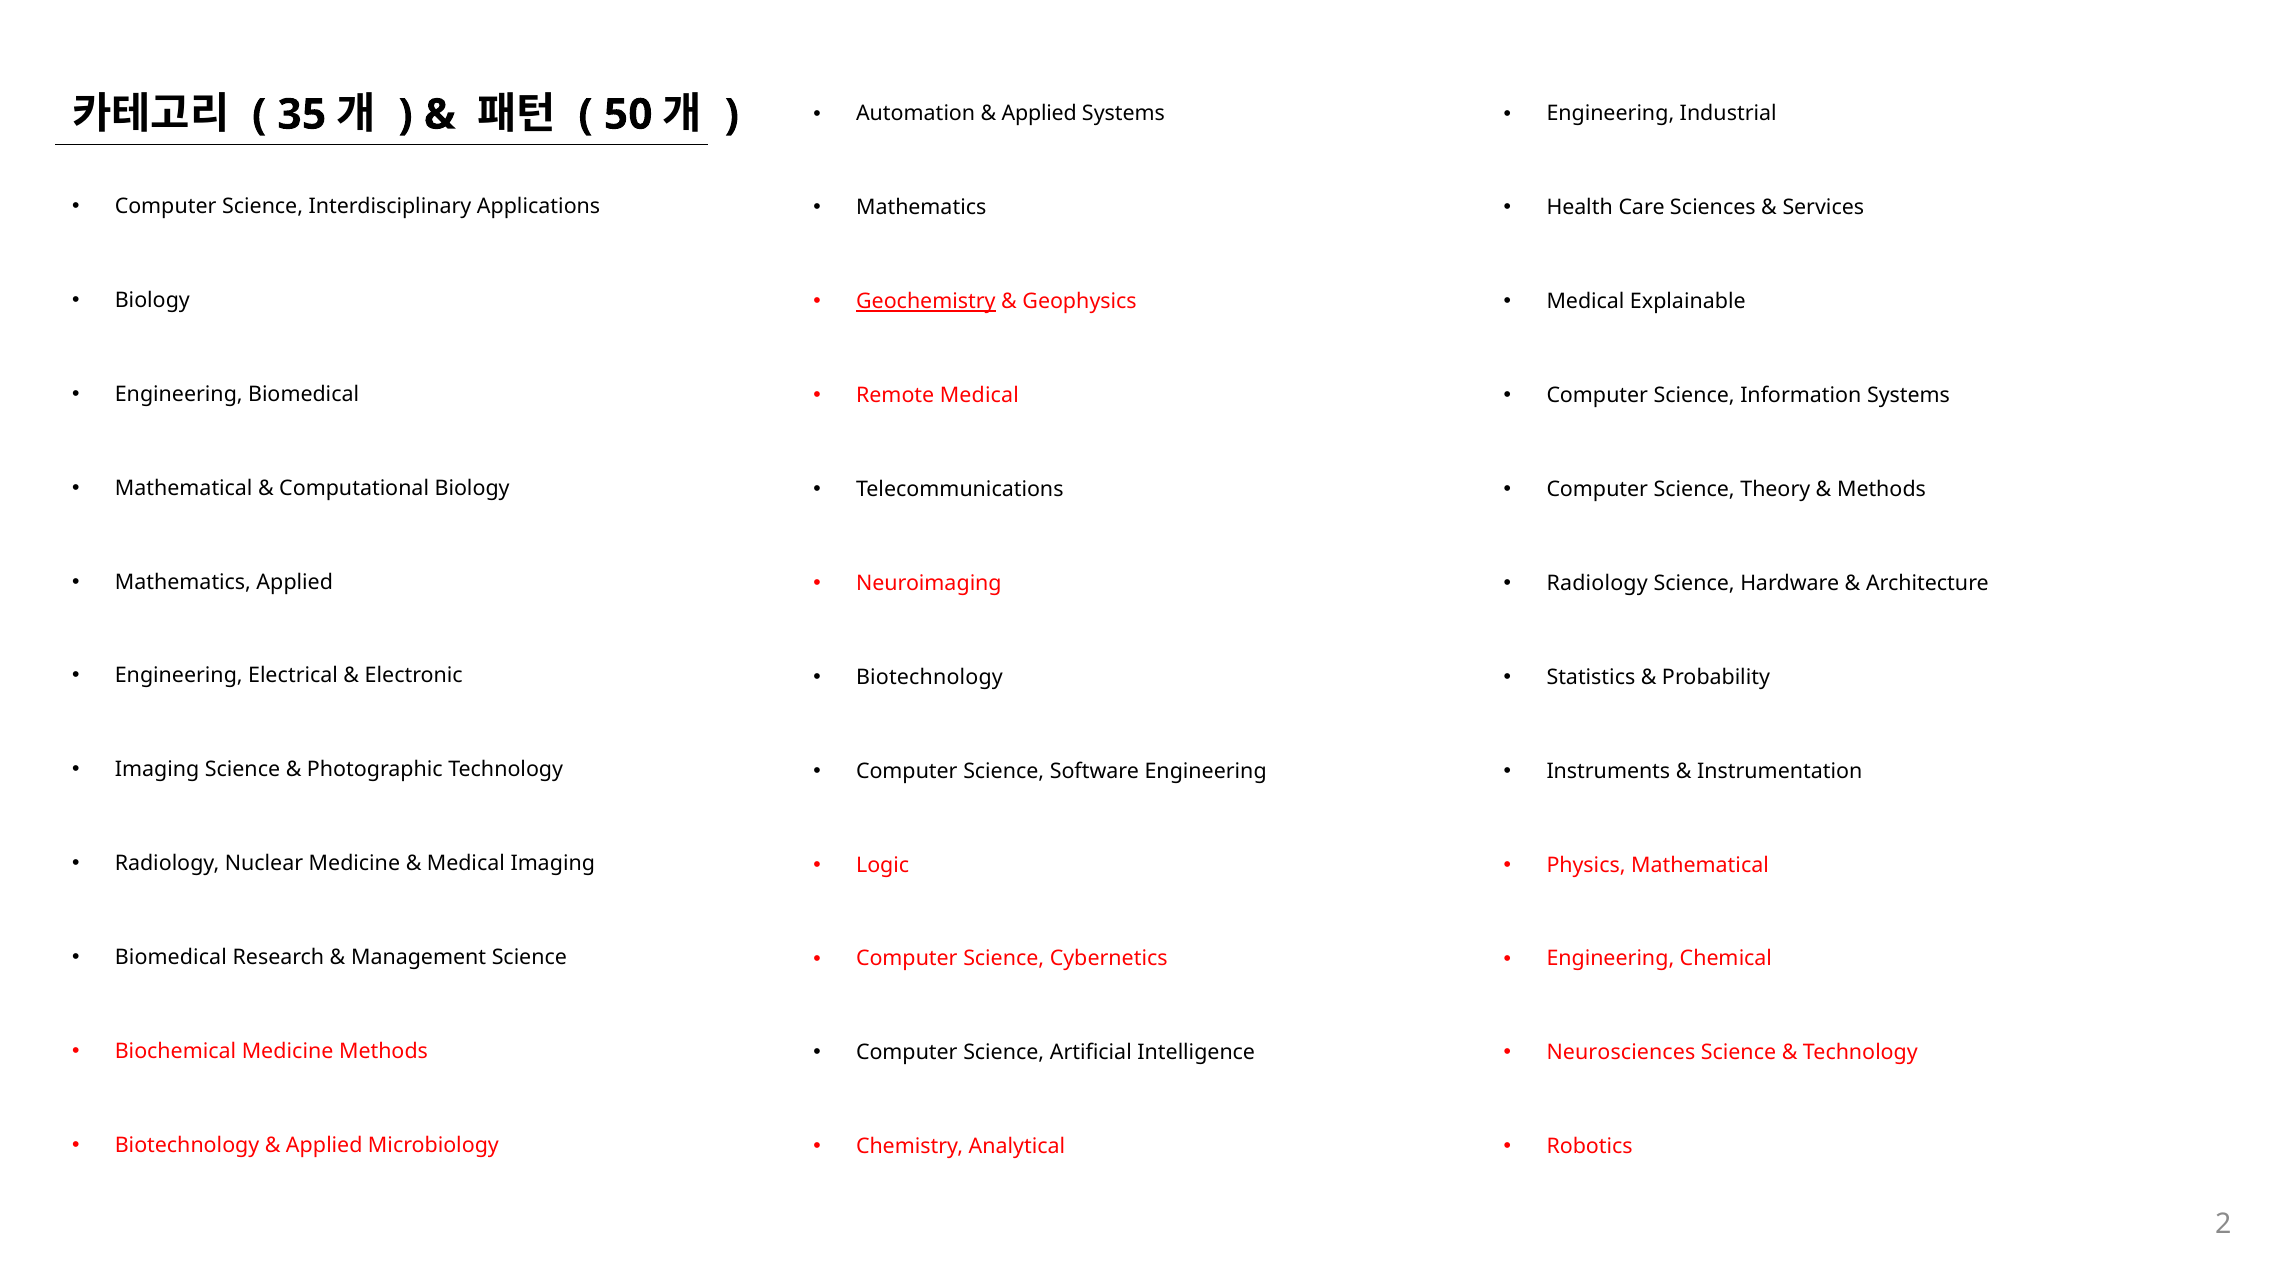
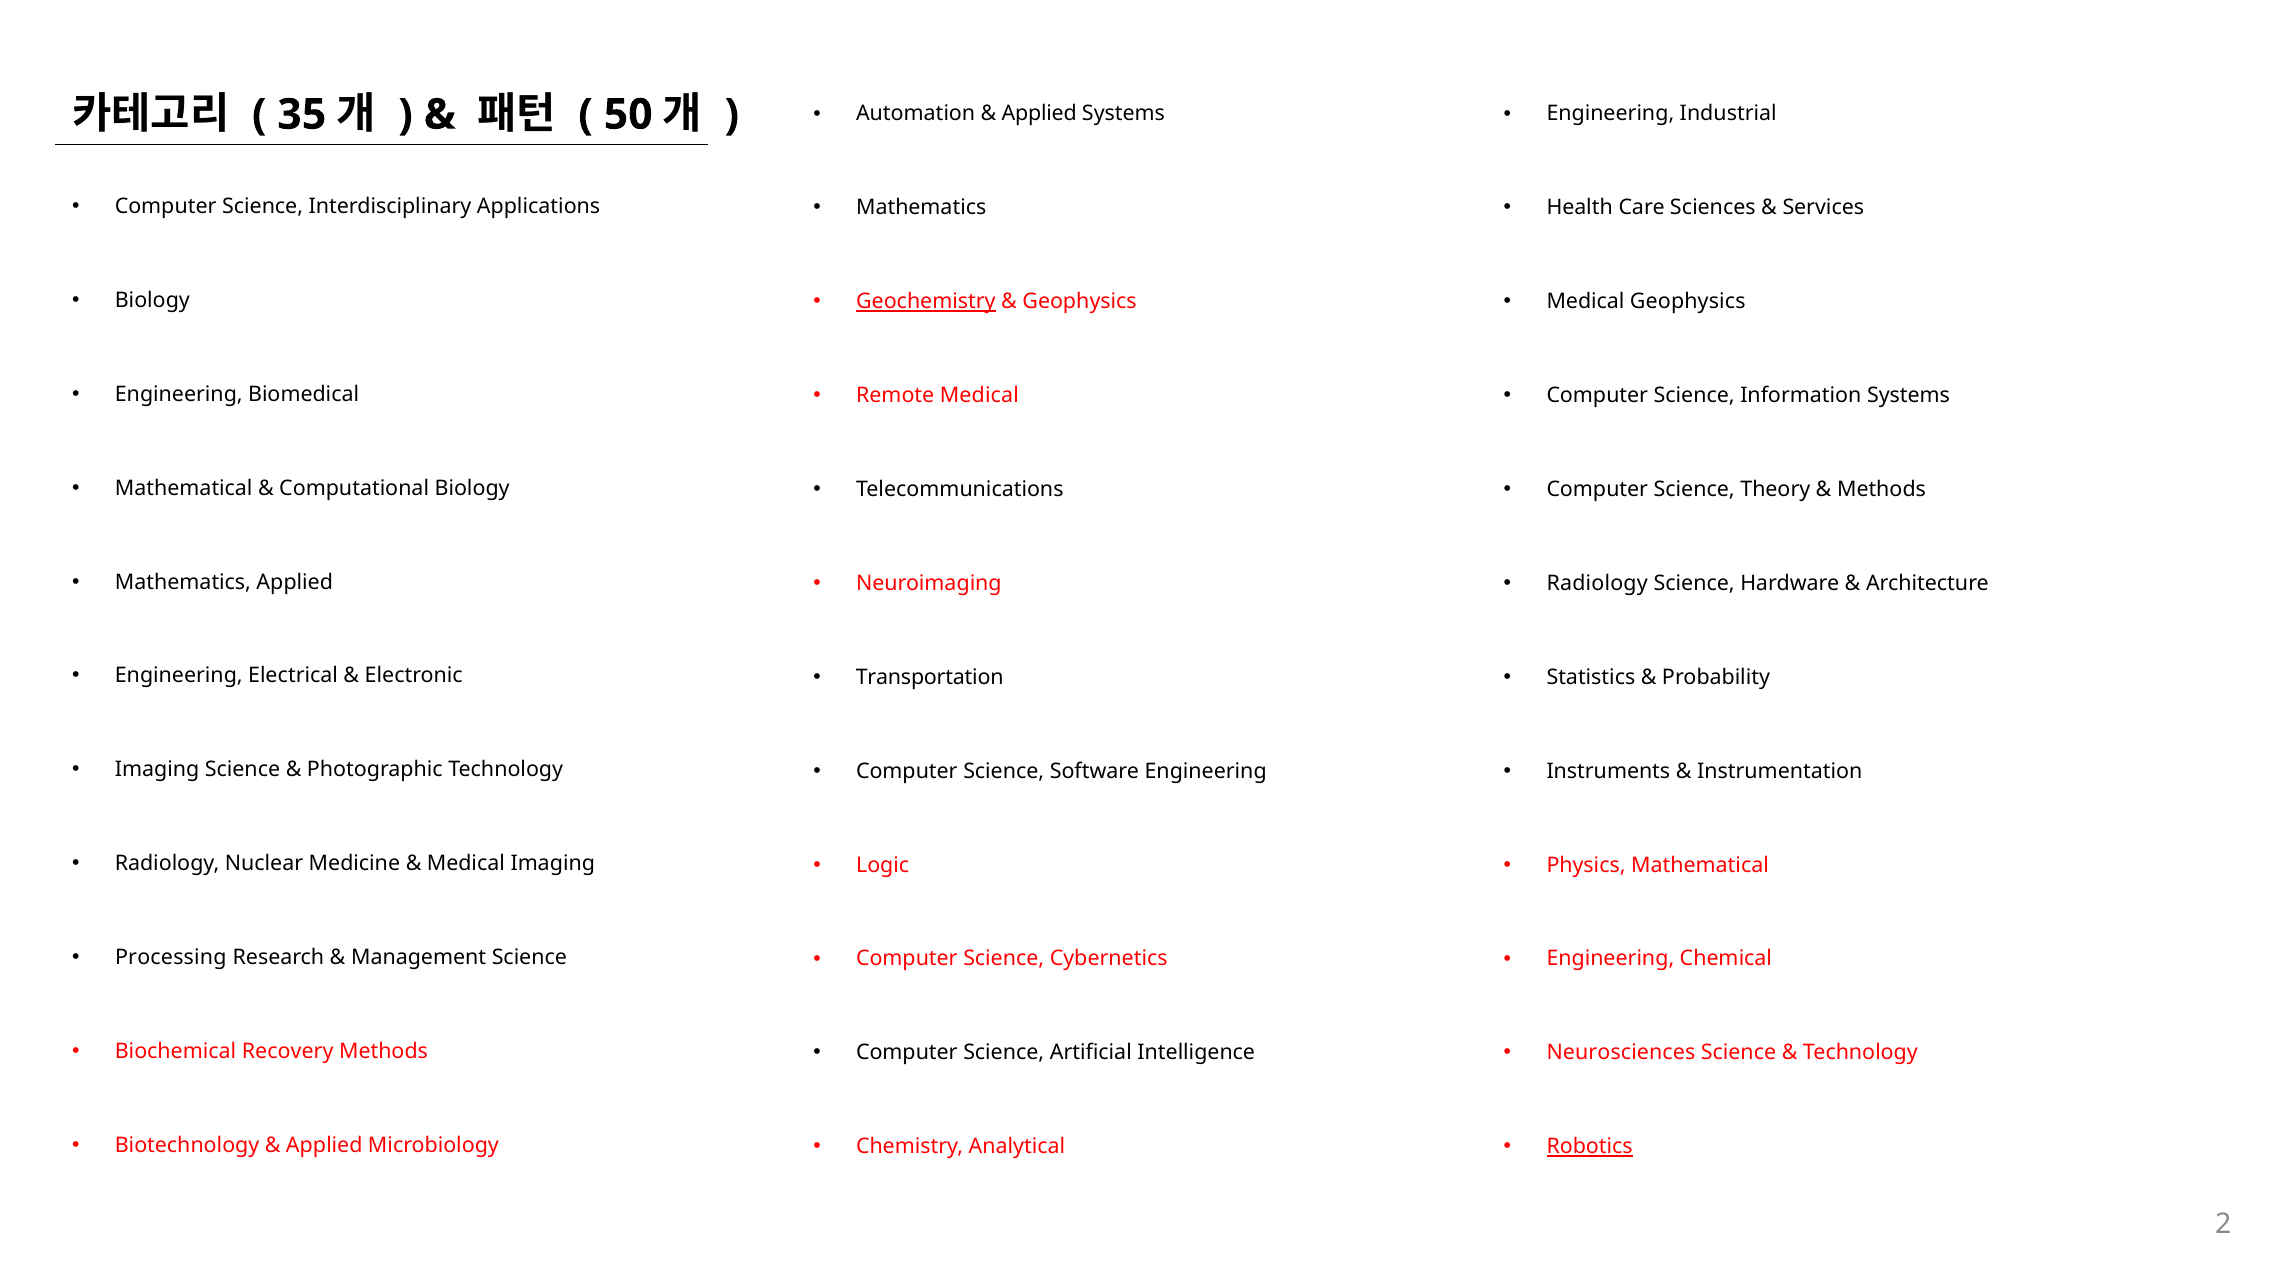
Medical Explainable: Explainable -> Geophysics
Biotechnology at (929, 677): Biotechnology -> Transportation
Biomedical at (171, 958): Biomedical -> Processing
Biochemical Medicine: Medicine -> Recovery
Robotics underline: none -> present
